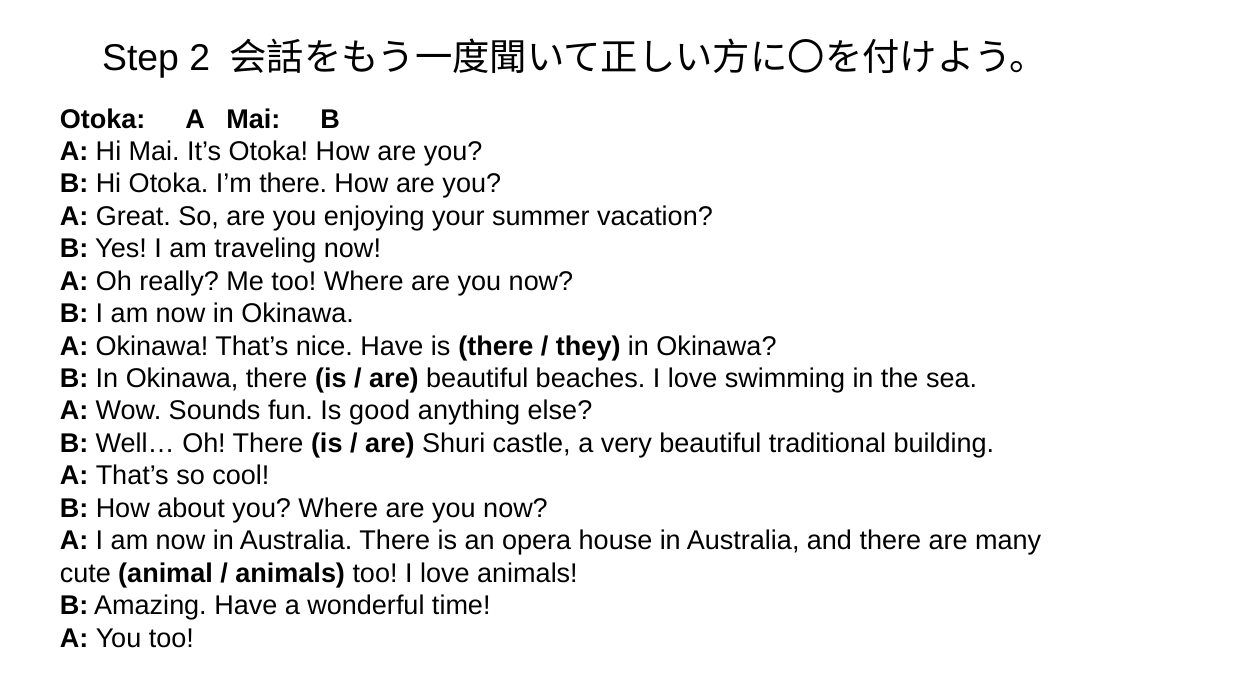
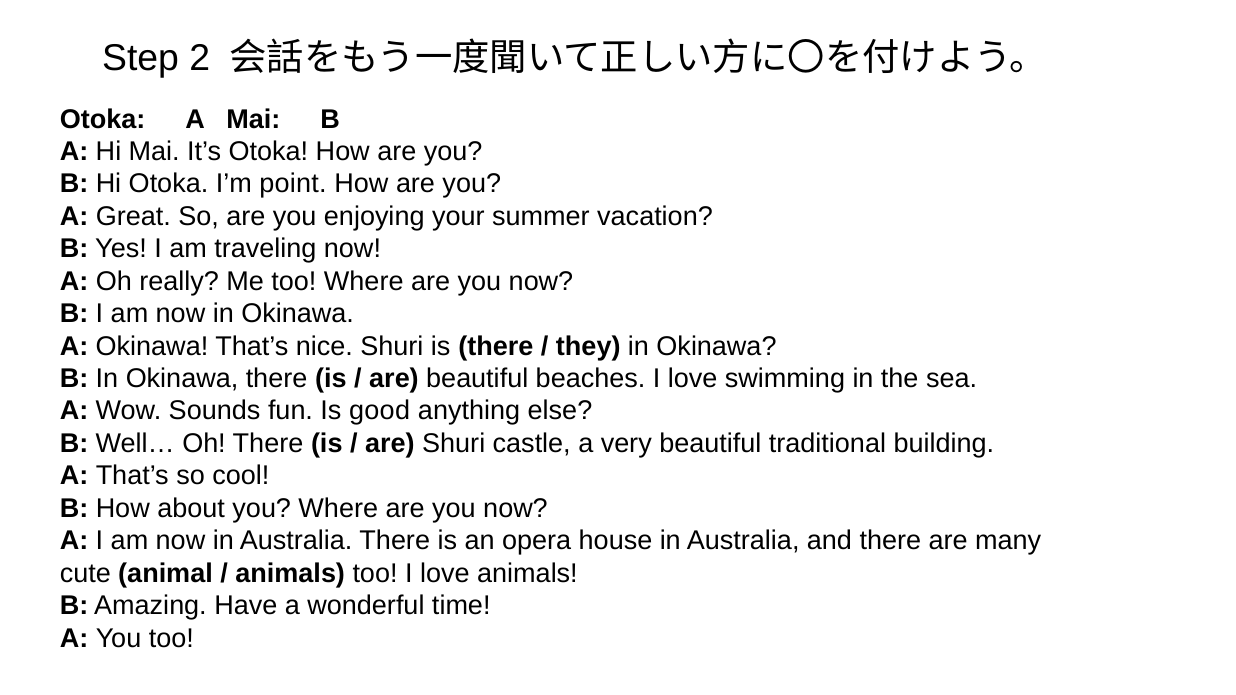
I’m there: there -> point
nice Have: Have -> Shuri
